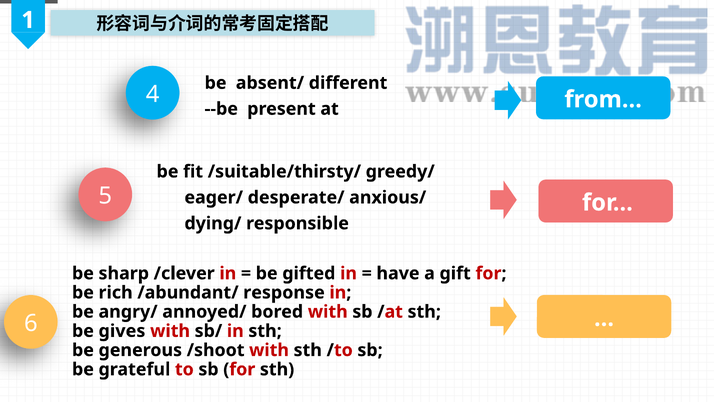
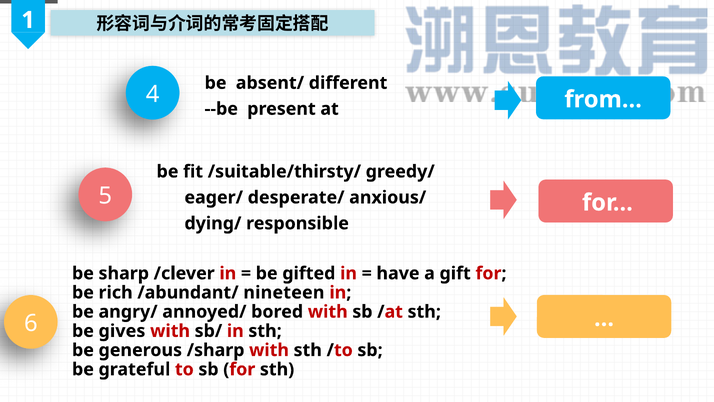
response: response -> nineteen
/shoot: /shoot -> /sharp
